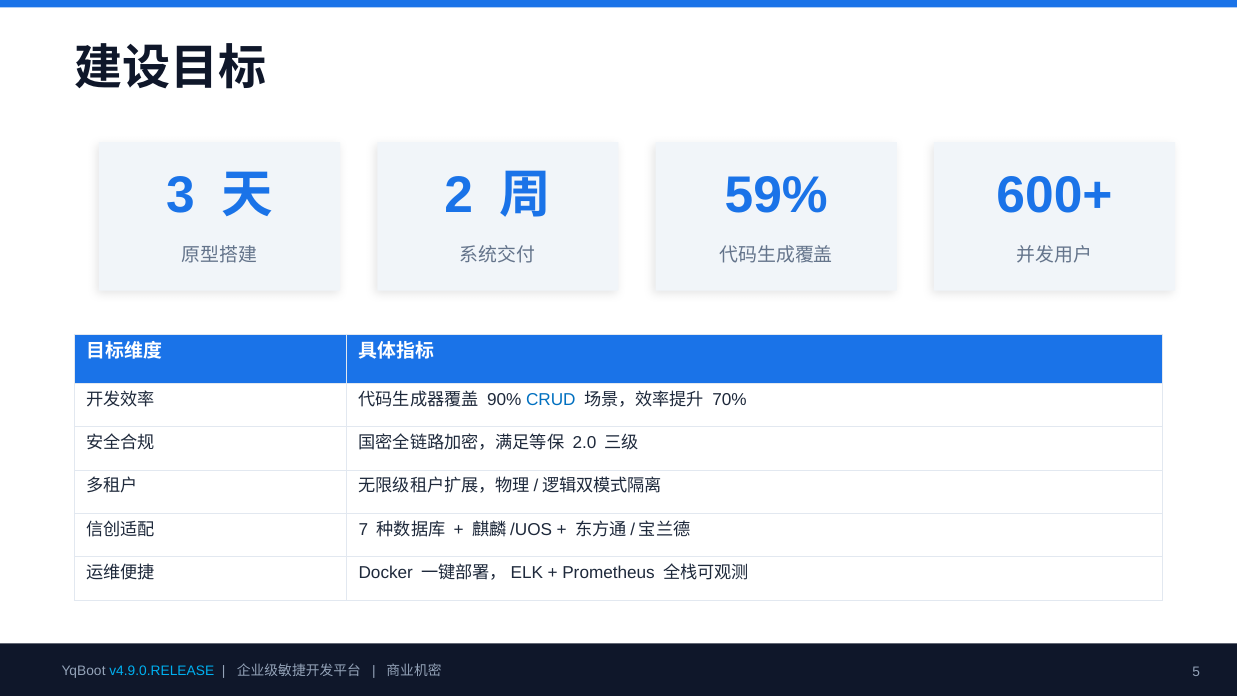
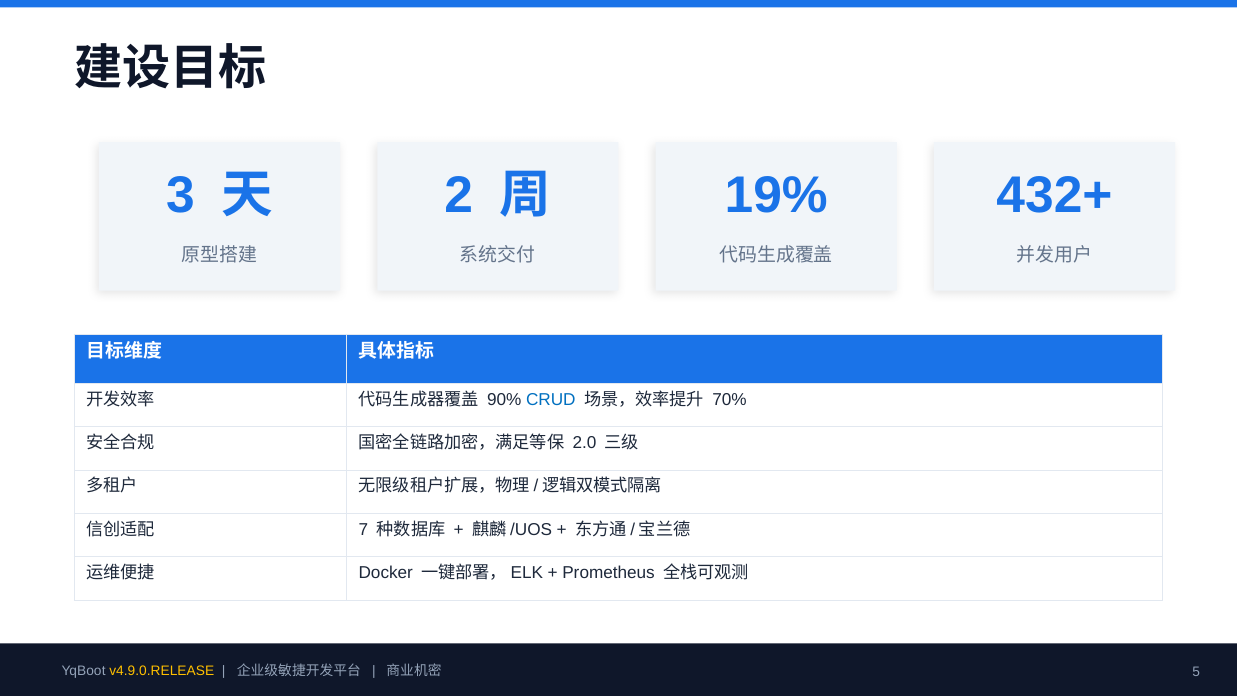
59%: 59% -> 19%
600+: 600+ -> 432+
v4.9.0.RELEASE colour: light blue -> yellow
